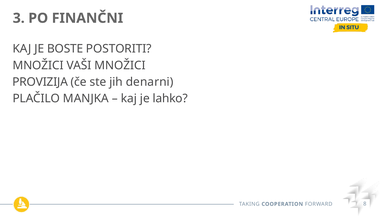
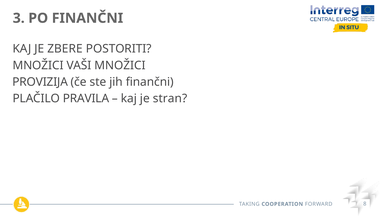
BOSTE: BOSTE -> ZBERE
jih denarni: denarni -> finančni
MANJKA: MANJKA -> PRAVILA
lahko: lahko -> stran
